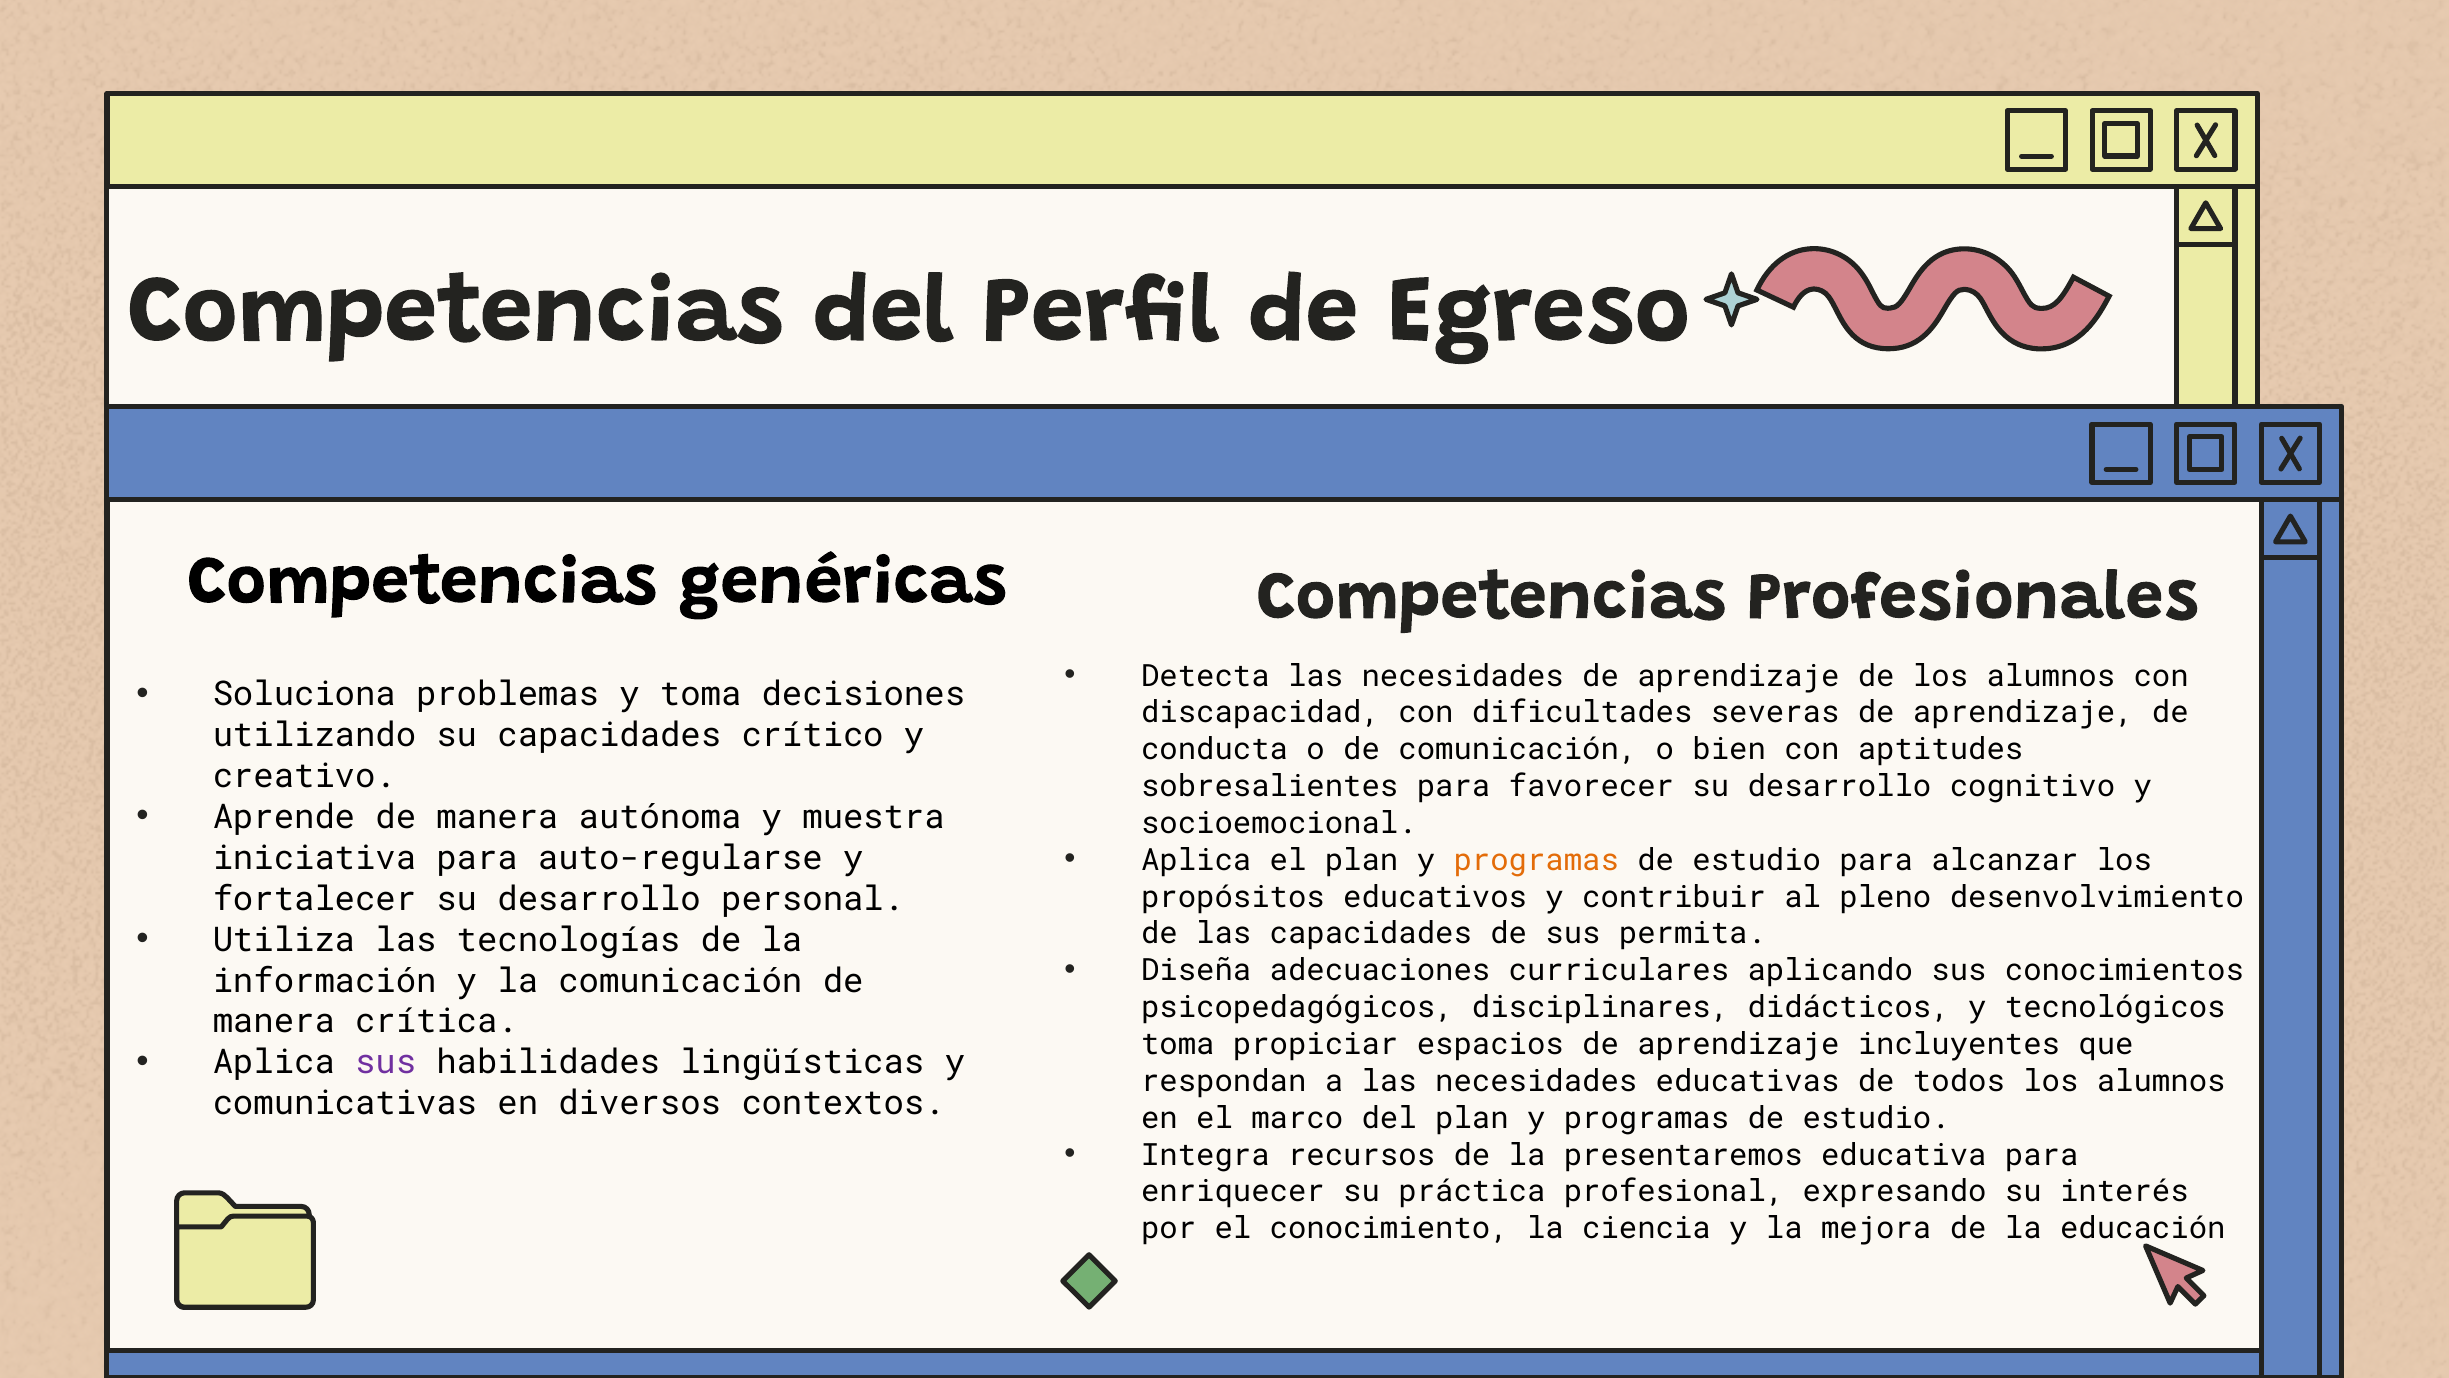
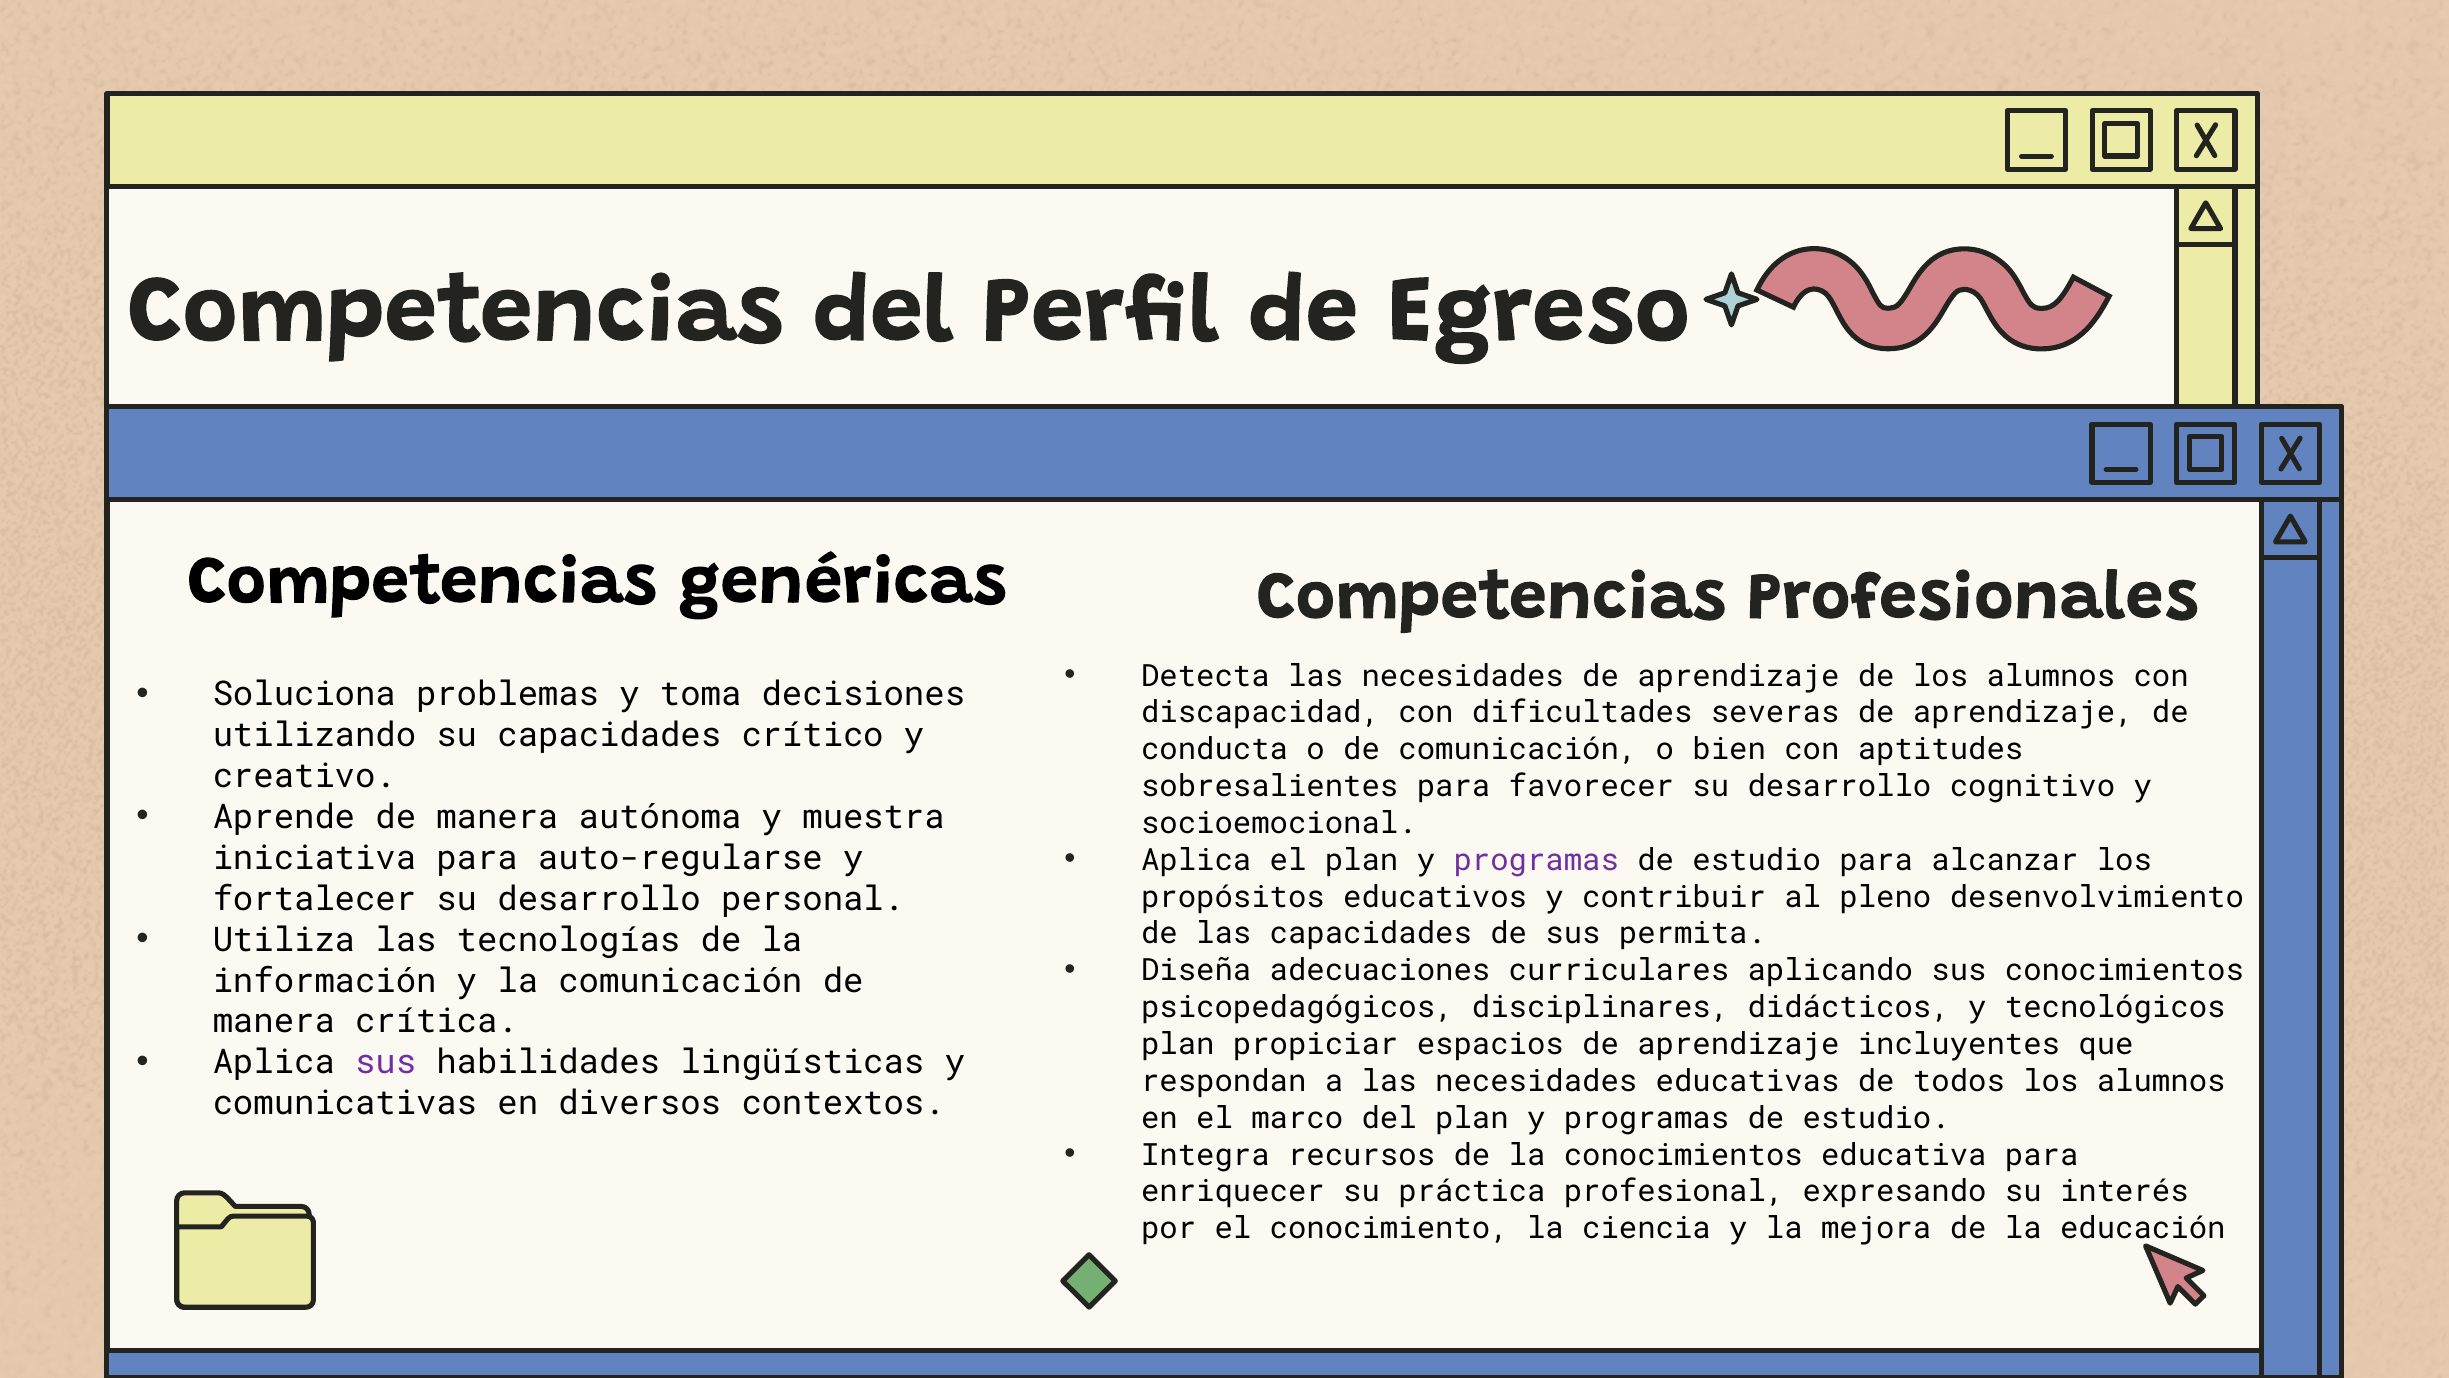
programas at (1536, 860) colour: orange -> purple
toma at (1178, 1044): toma -> plan
la presentaremos: presentaremos -> conocimientos
